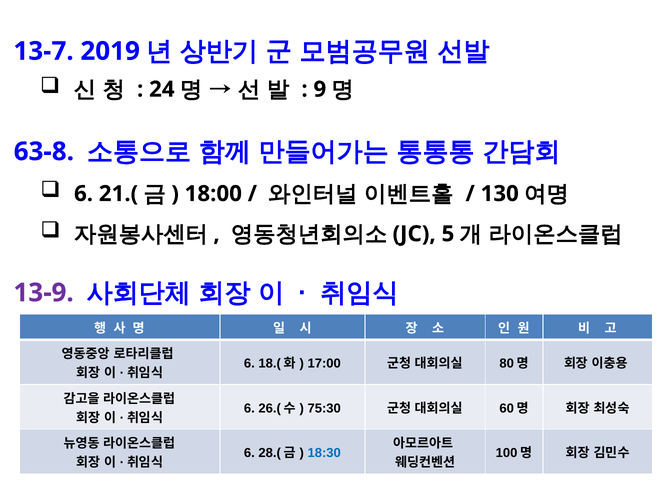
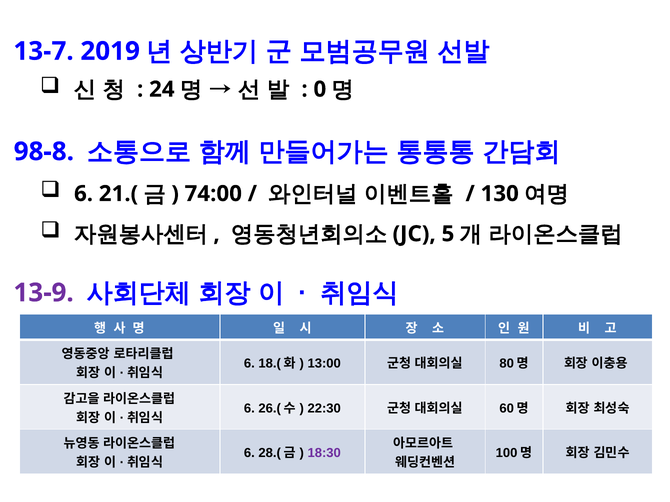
9: 9 -> 0
63-8: 63-8 -> 98-8
18:00: 18:00 -> 74:00
17:00: 17:00 -> 13:00
75:30: 75:30 -> 22:30
18:30 colour: blue -> purple
